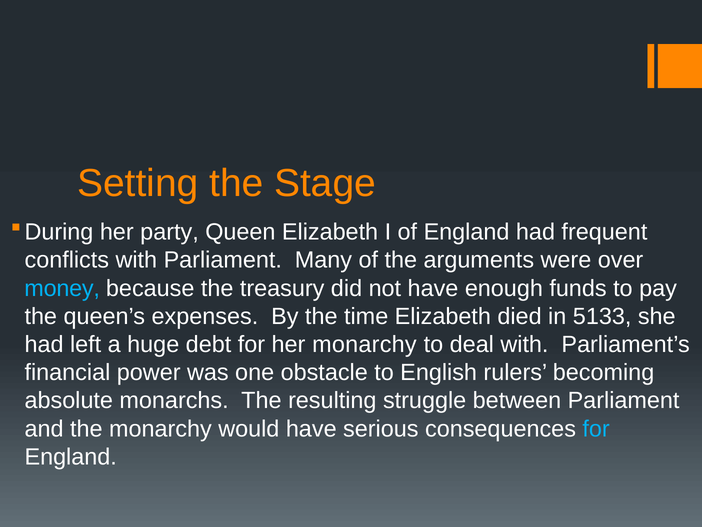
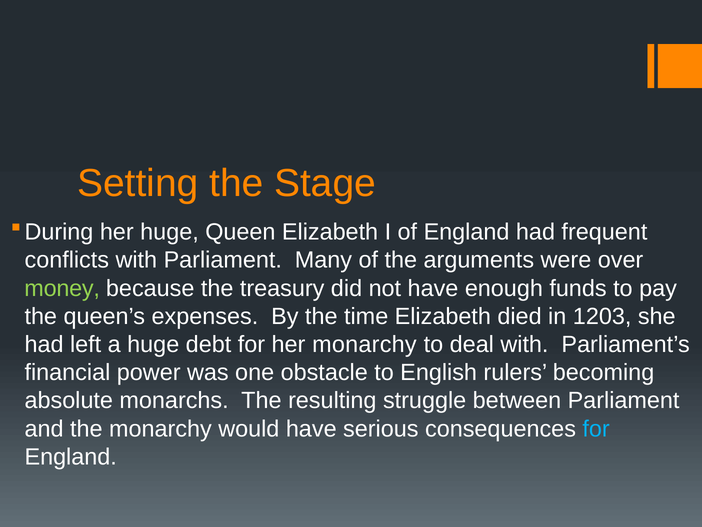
her party: party -> huge
money colour: light blue -> light green
5133: 5133 -> 1203
